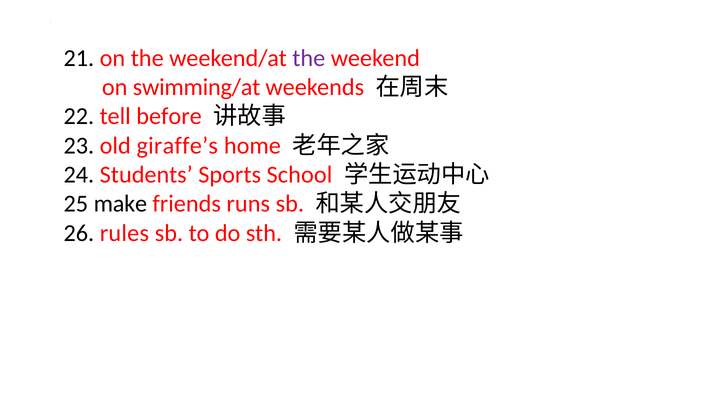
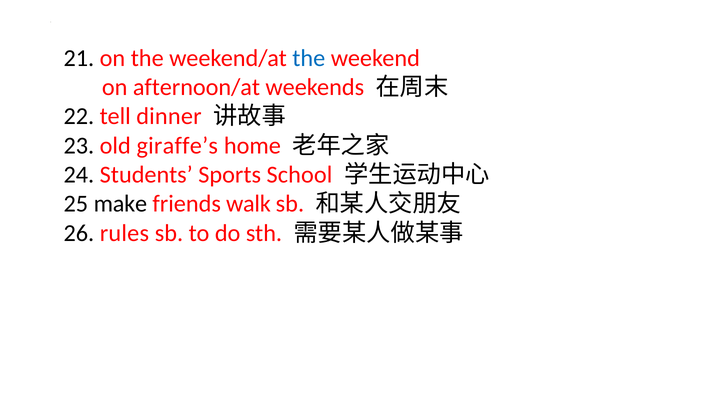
the at (309, 58) colour: purple -> blue
swimming/at: swimming/at -> afternoon/at
before: before -> dinner
runs: runs -> walk
